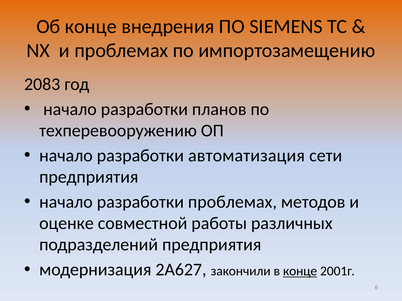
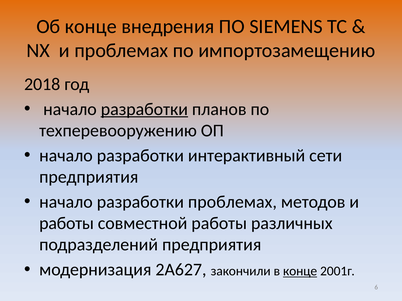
2083: 2083 -> 2018
разработки at (144, 109) underline: none -> present
автоматизация: автоматизация -> интерактивный
оценке at (66, 224): оценке -> работы
